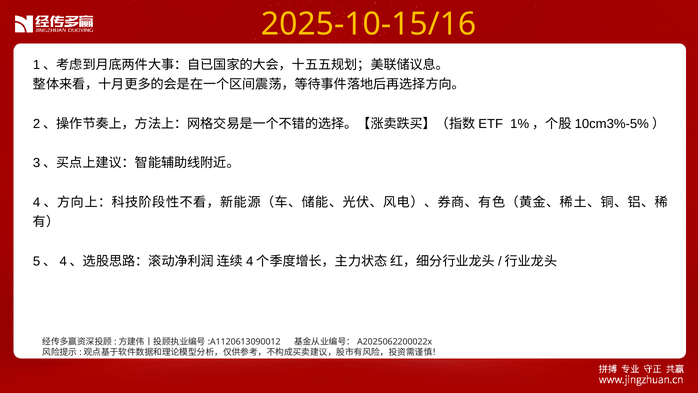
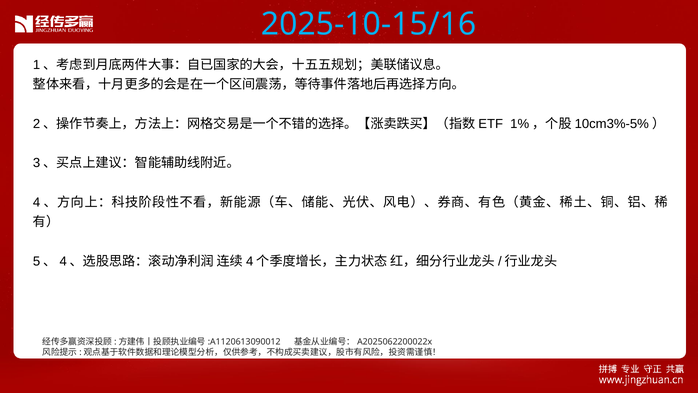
2025-10-15/16 colour: yellow -> light blue
